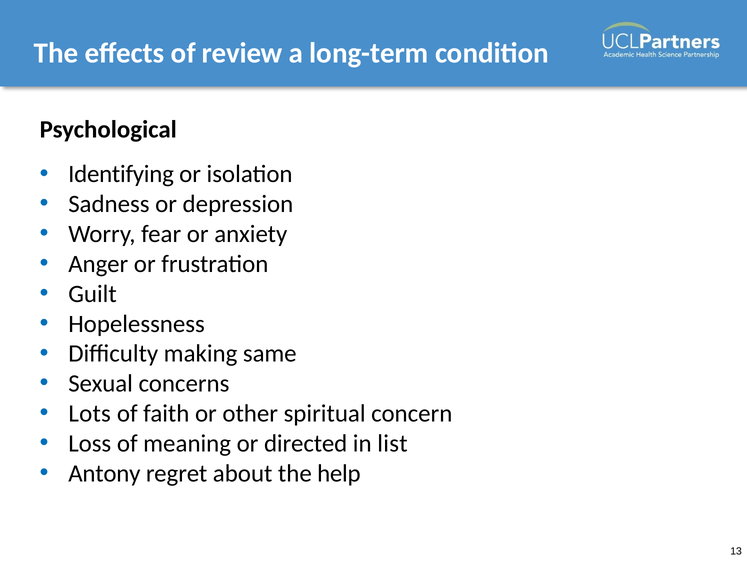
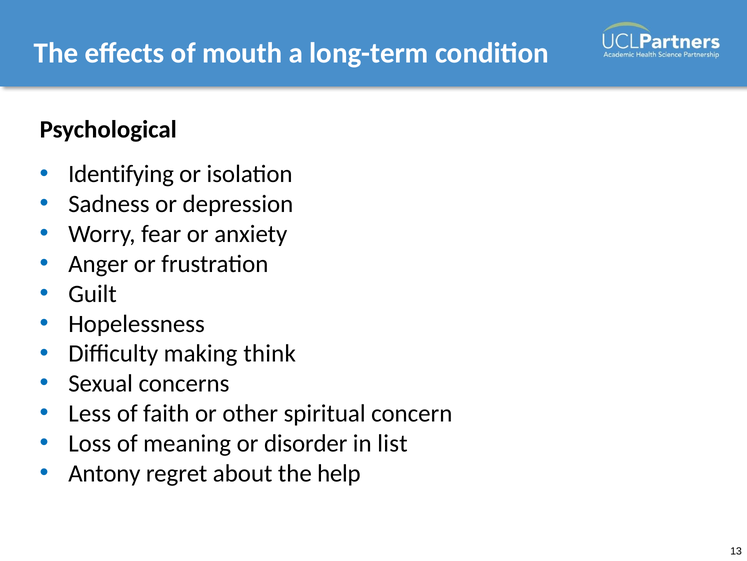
review: review -> mouth
same: same -> think
Lots: Lots -> Less
directed: directed -> disorder
